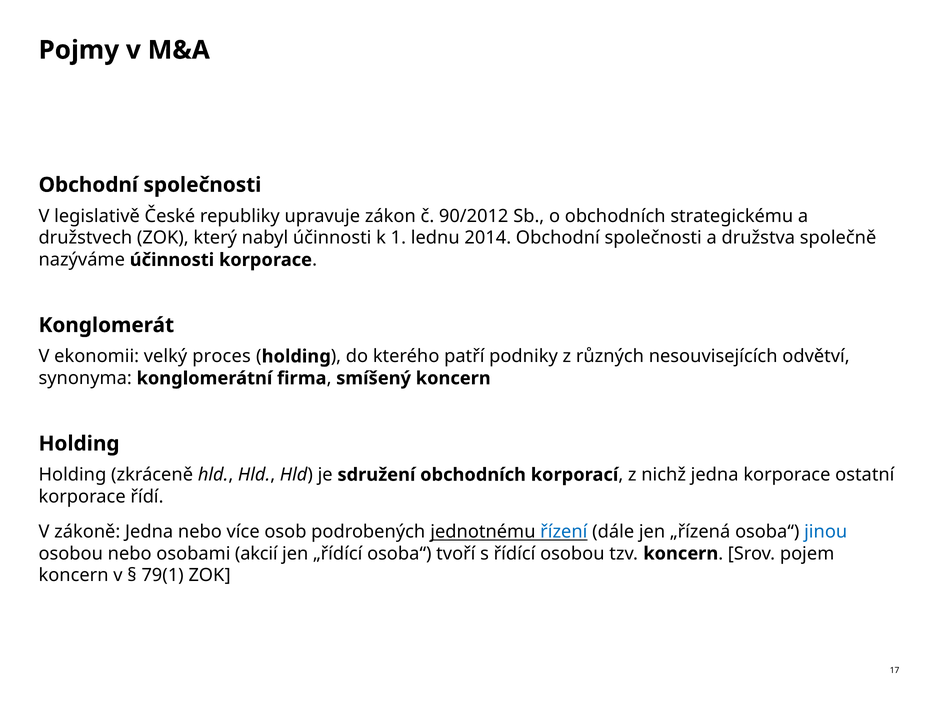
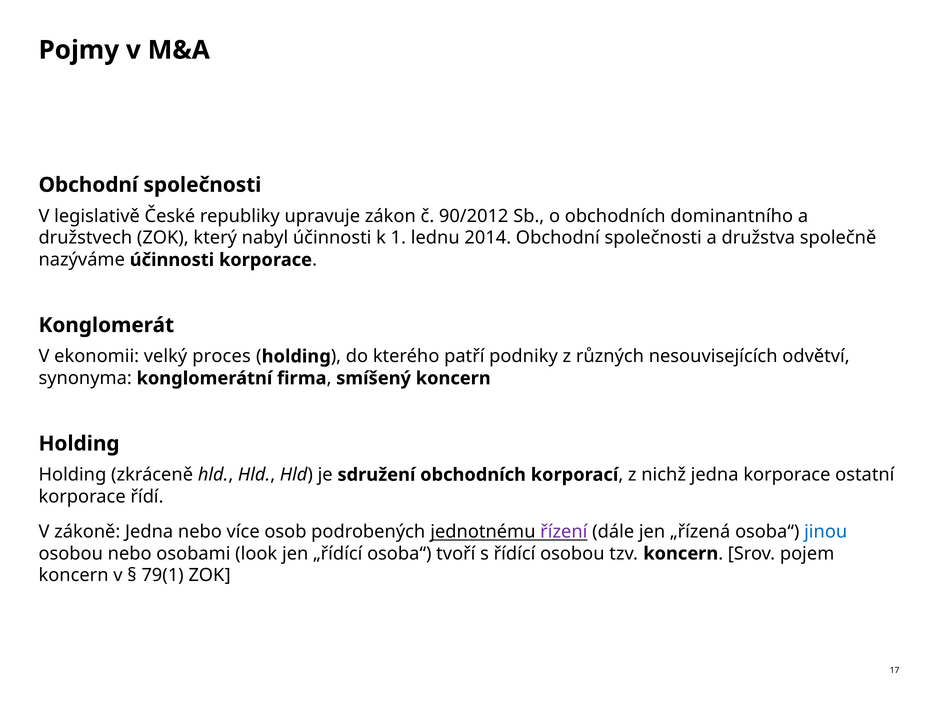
strategickému: strategickému -> dominantního
řízení colour: blue -> purple
akcií: akcií -> look
